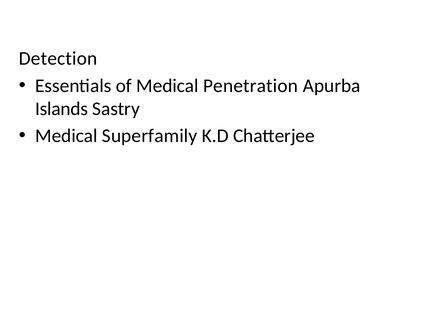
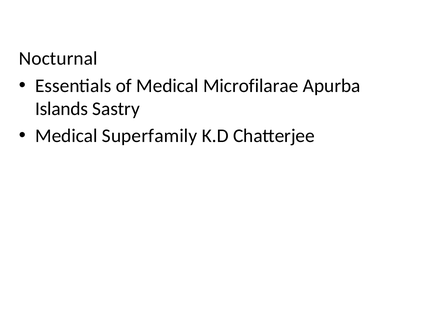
Detection: Detection -> Nocturnal
Penetration: Penetration -> Microfilarae
